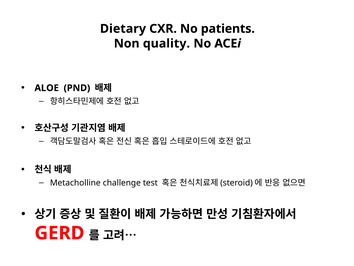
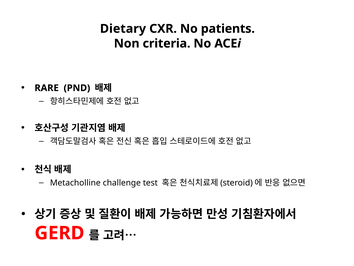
quality: quality -> criteria
ALOE: ALOE -> RARE
